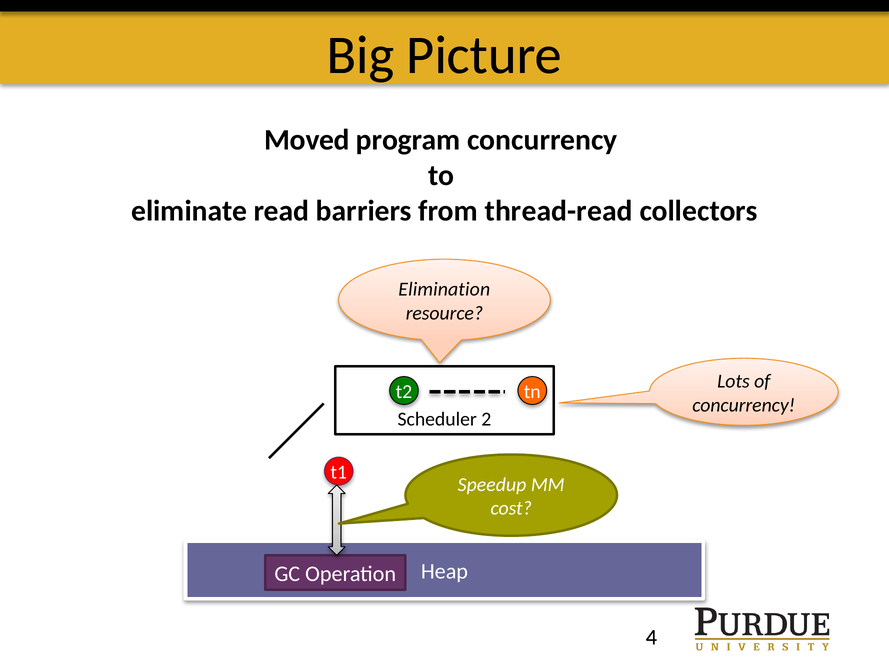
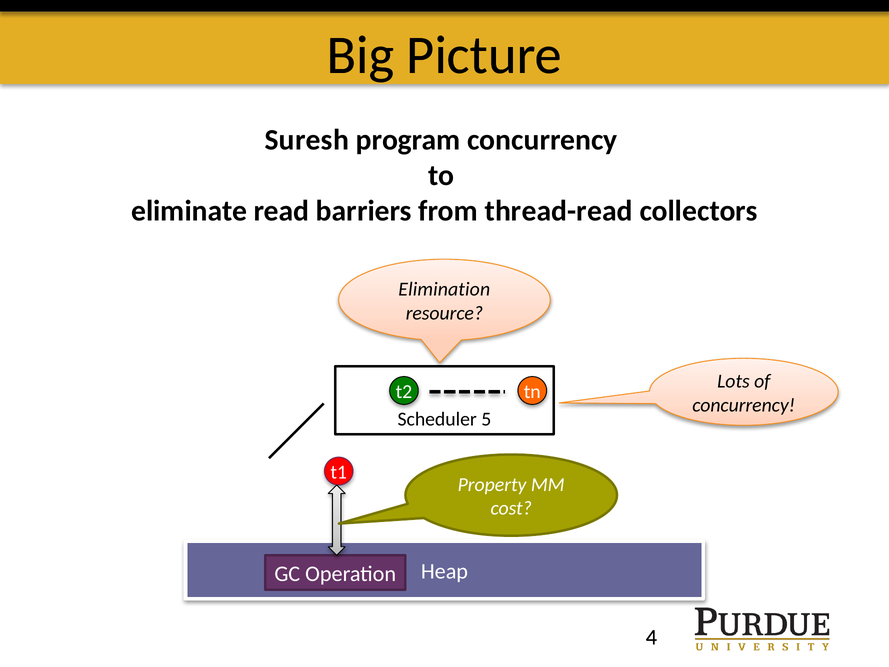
Moved: Moved -> Suresh
2: 2 -> 5
Speedup: Speedup -> Property
